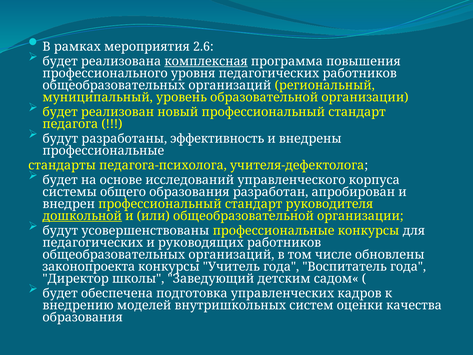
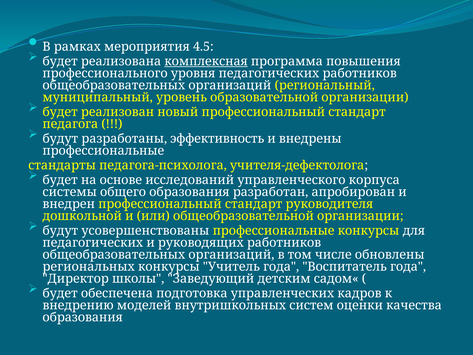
2.6: 2.6 -> 4.5
дошкольной underline: present -> none
законопроекта: законопроекта -> региональных
